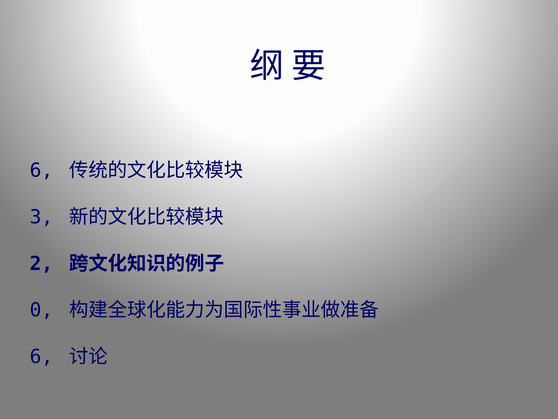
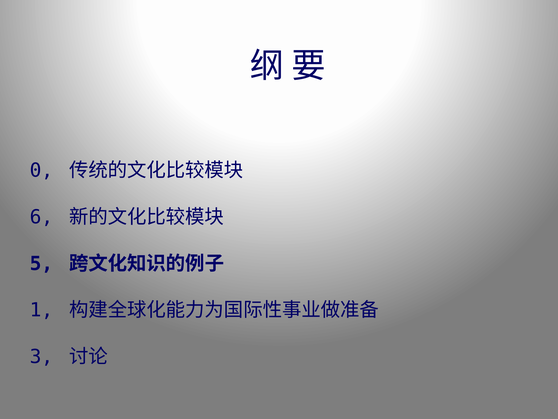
6 at (41, 170): 6 -> 0
3: 3 -> 6
2: 2 -> 5
0: 0 -> 1
6 at (41, 356): 6 -> 3
